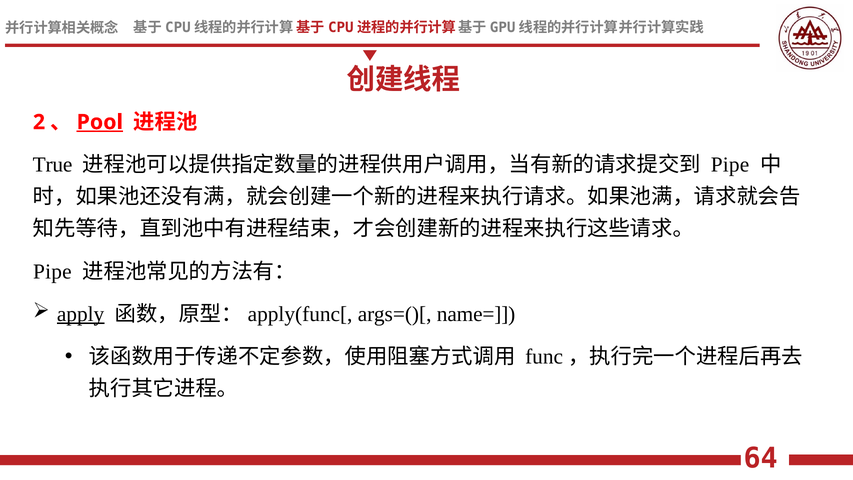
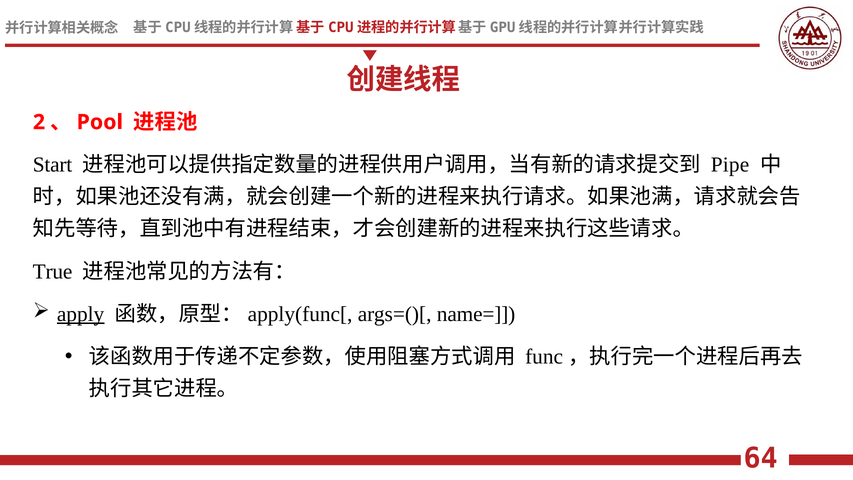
Pool underline: present -> none
True: True -> Start
Pipe at (52, 271): Pipe -> True
